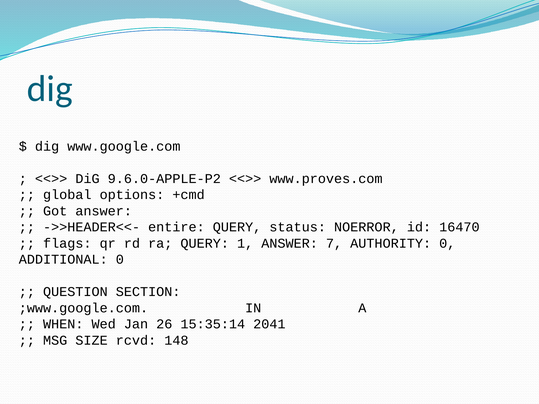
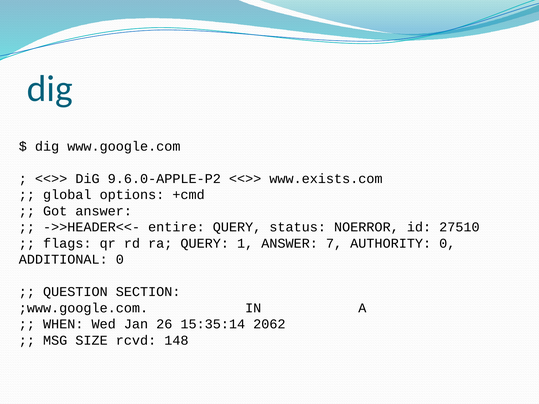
www.proves.com: www.proves.com -> www.exists.com
16470: 16470 -> 27510
2041: 2041 -> 2062
